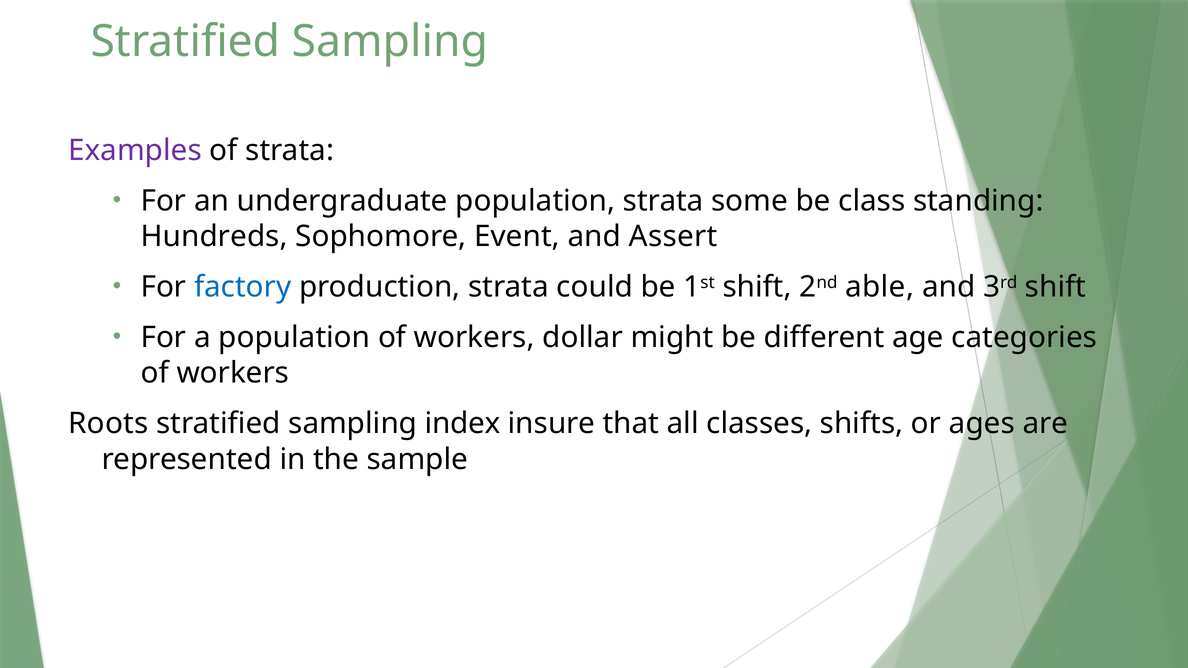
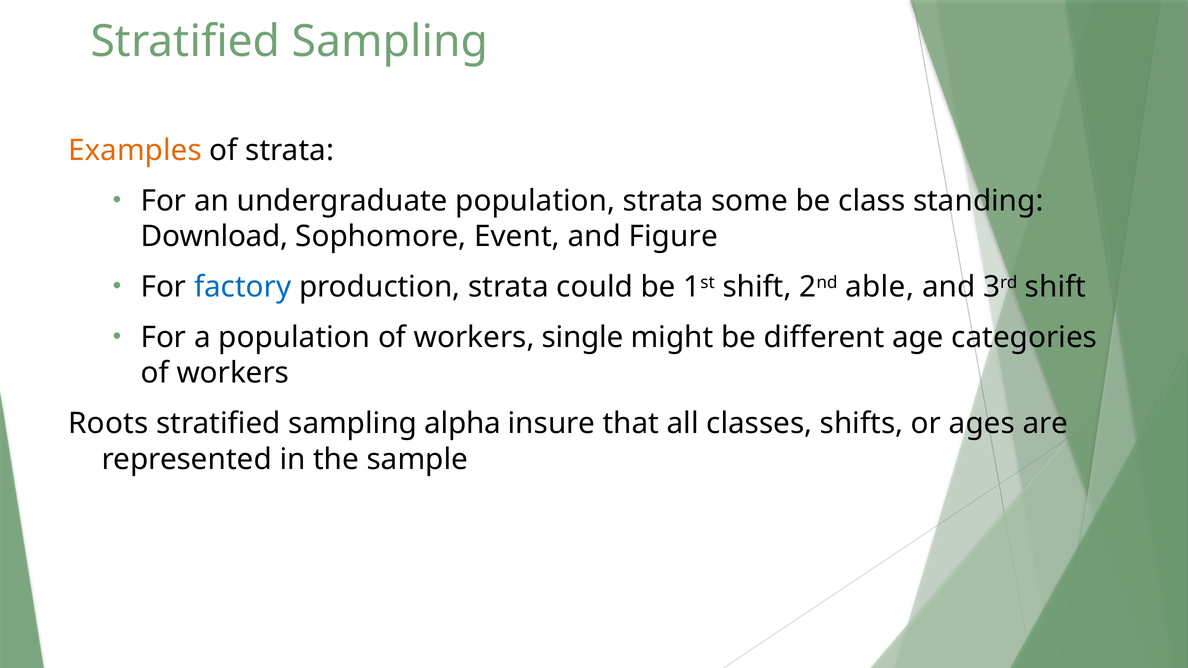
Examples colour: purple -> orange
Hundreds: Hundreds -> Download
Assert: Assert -> Figure
dollar: dollar -> single
index: index -> alpha
